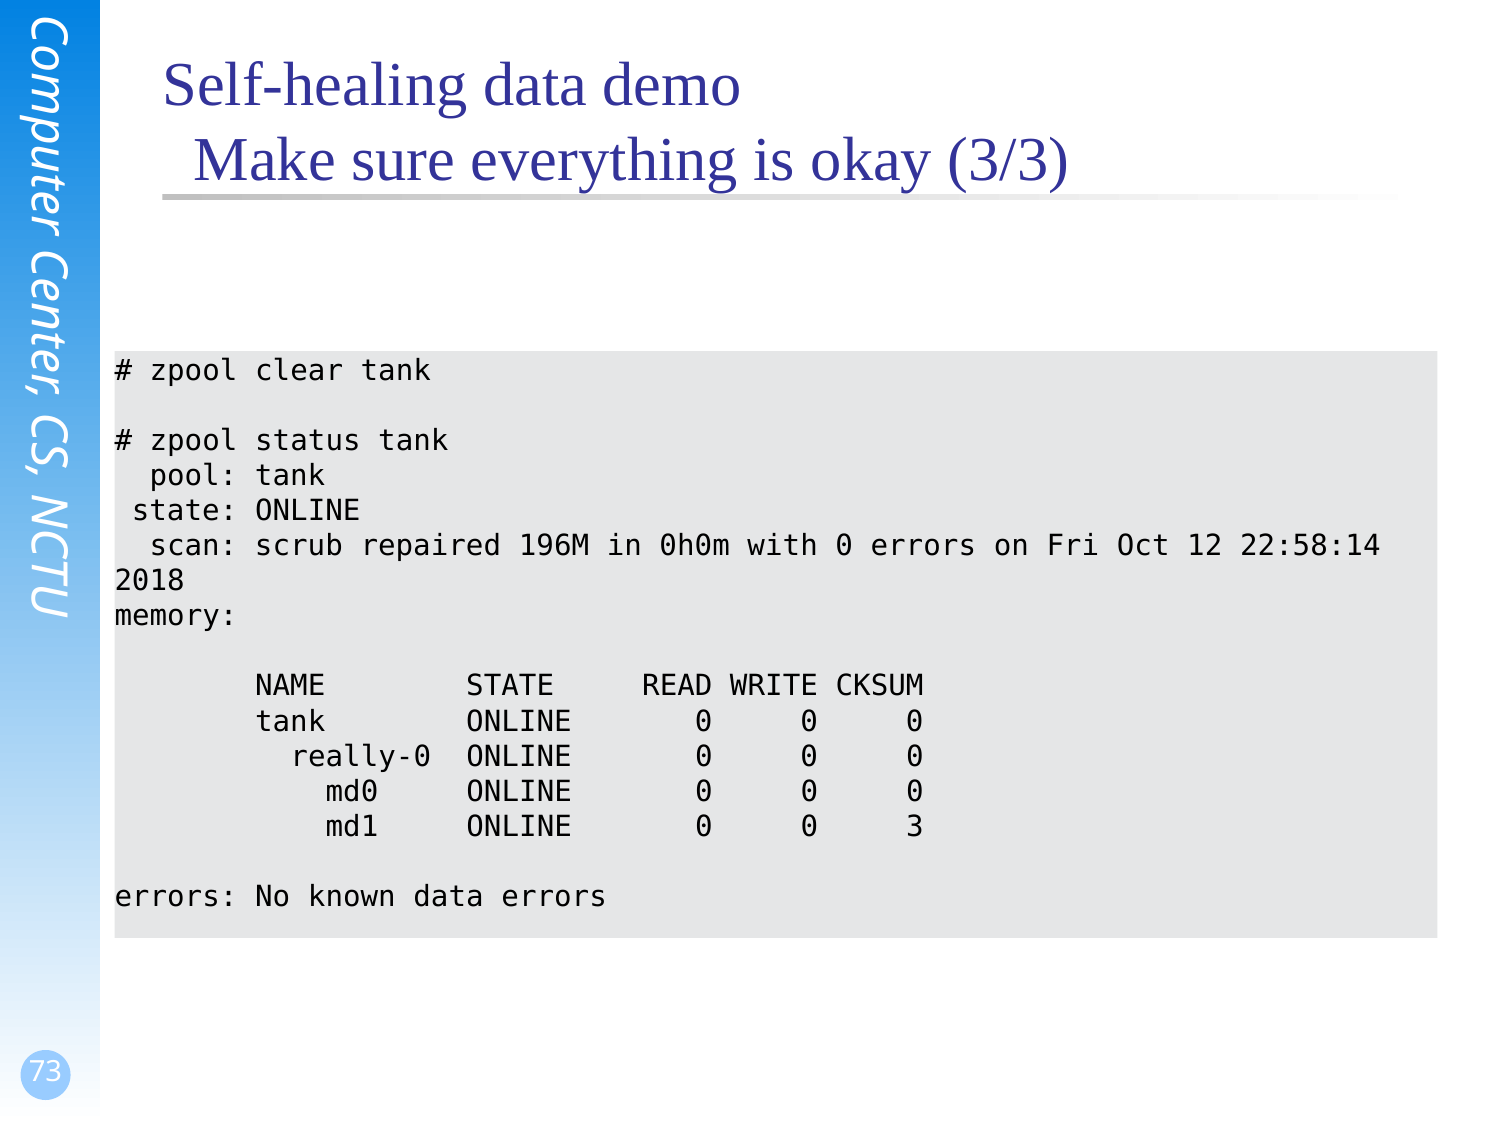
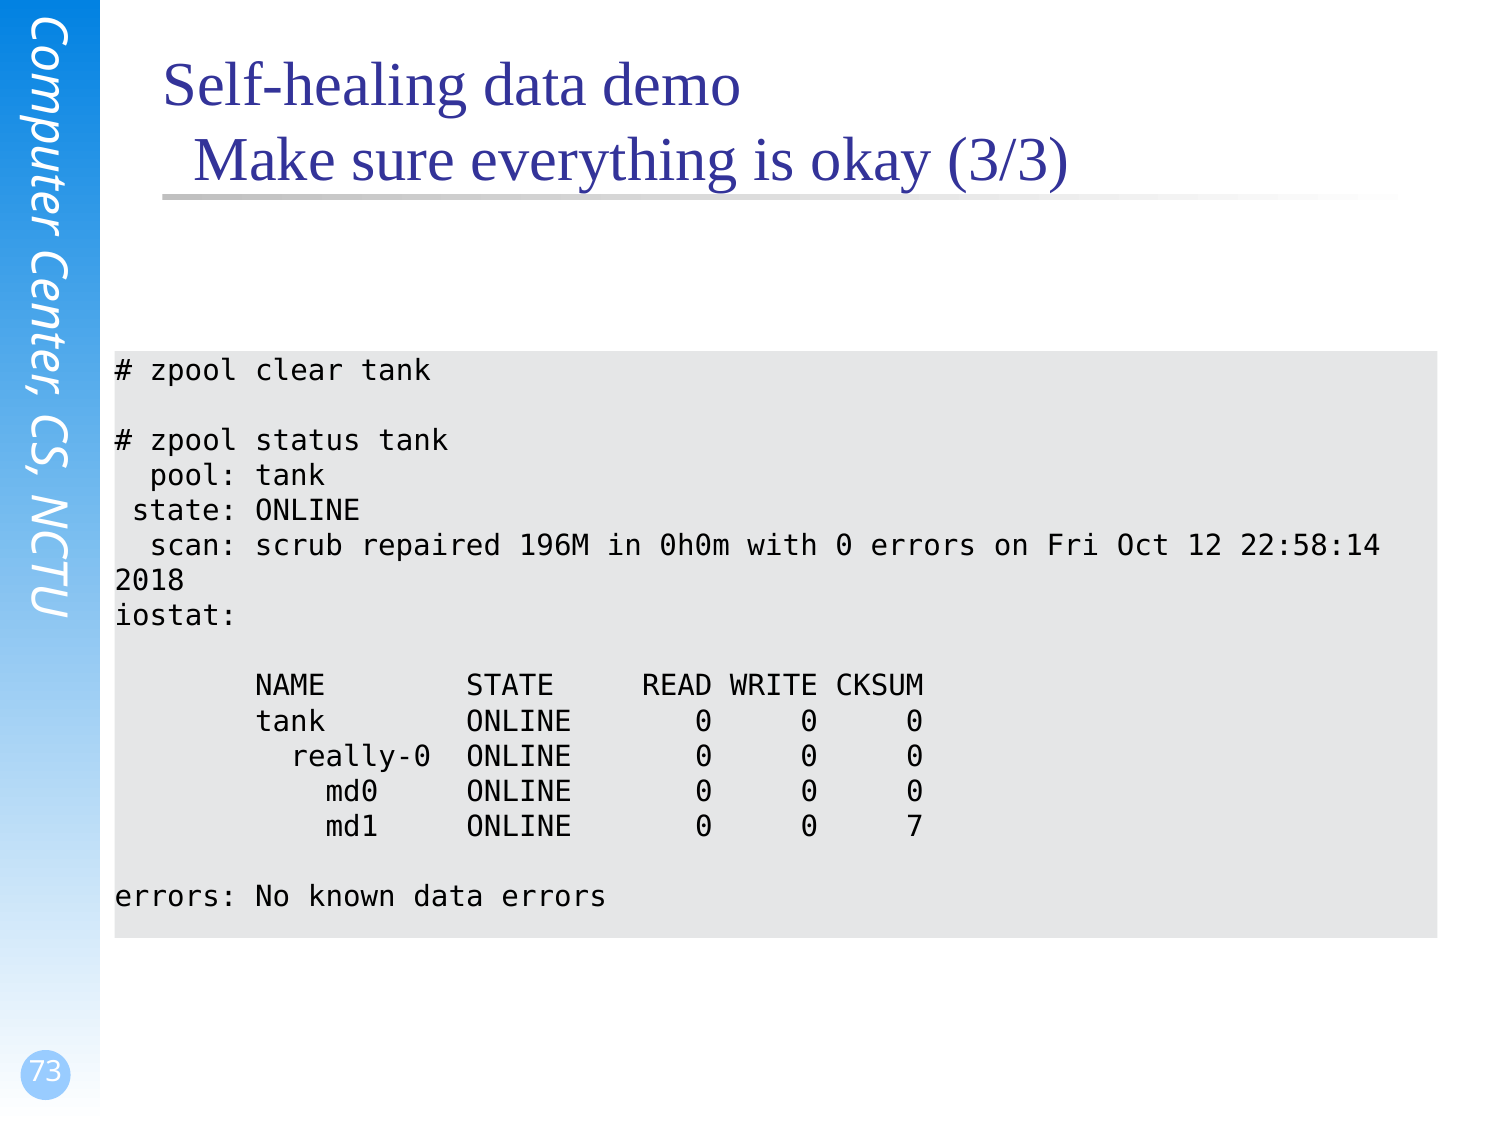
memory: memory -> iostat
3: 3 -> 7
